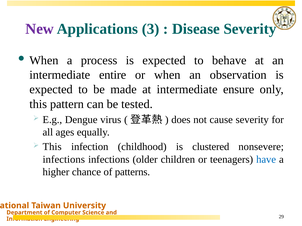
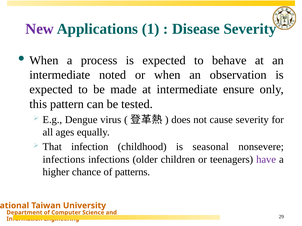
3: 3 -> 1
entire: entire -> noted
This at (52, 147): This -> That
clustered: clustered -> seasonal
have colour: blue -> purple
